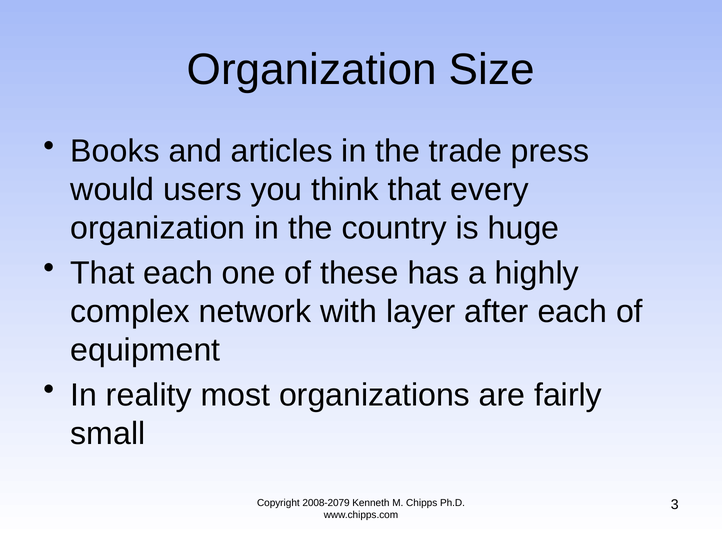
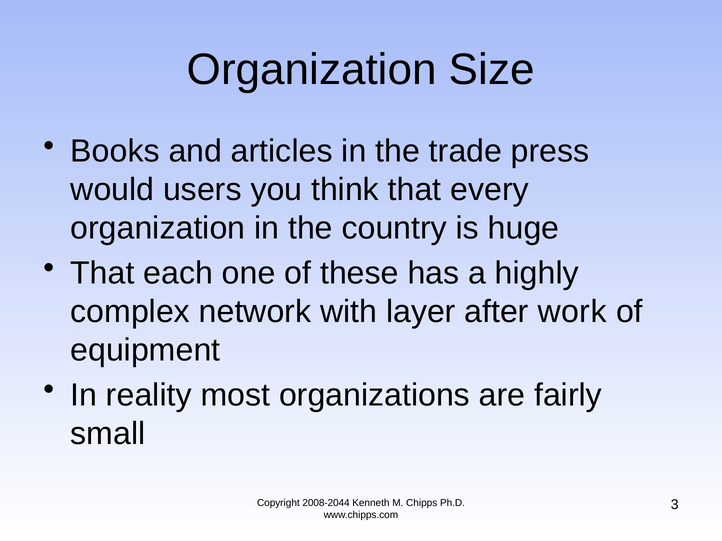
after each: each -> work
2008-2079: 2008-2079 -> 2008-2044
